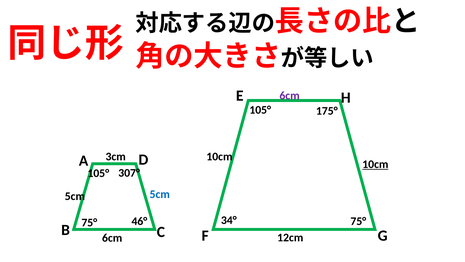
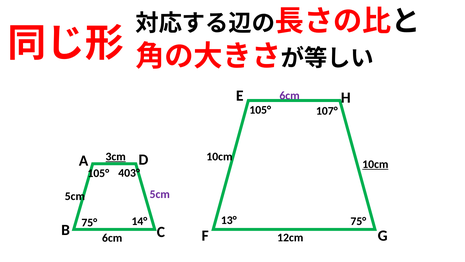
175°: 175° -> 107°
3cm underline: none -> present
307°: 307° -> 403°
5cm at (160, 194) colour: blue -> purple
34°: 34° -> 13°
46°: 46° -> 14°
